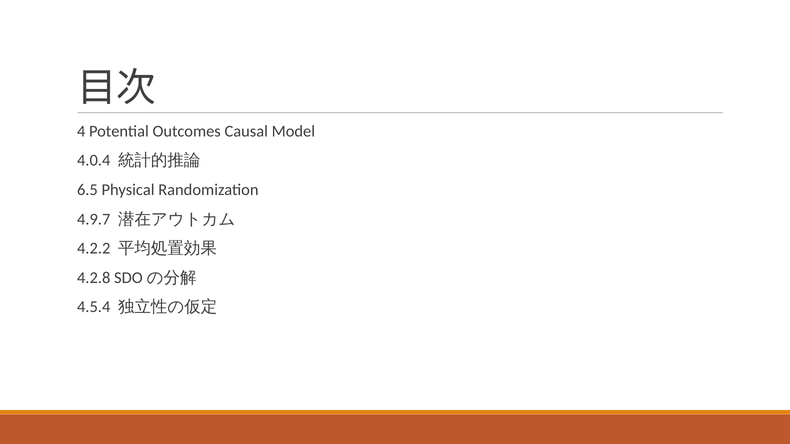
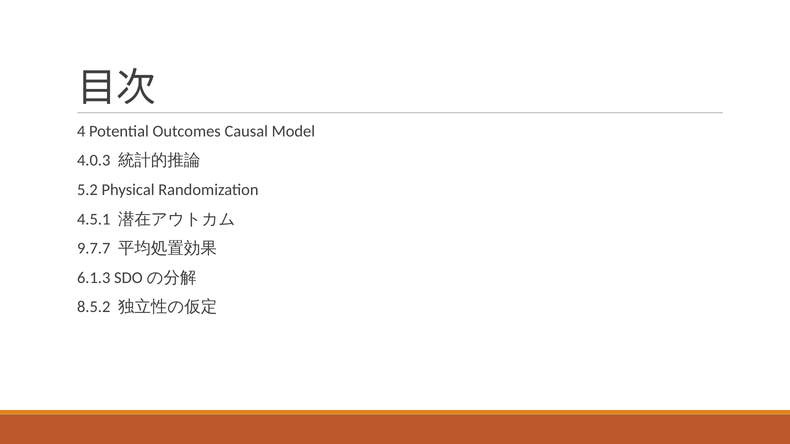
4.0.4: 4.0.4 -> 4.0.3
6.5: 6.5 -> 5.2
4.9.7: 4.9.7 -> 4.5.1
4.2.2: 4.2.2 -> 9.7.7
4.2.8: 4.2.8 -> 6.1.3
4.5.4: 4.5.4 -> 8.5.2
